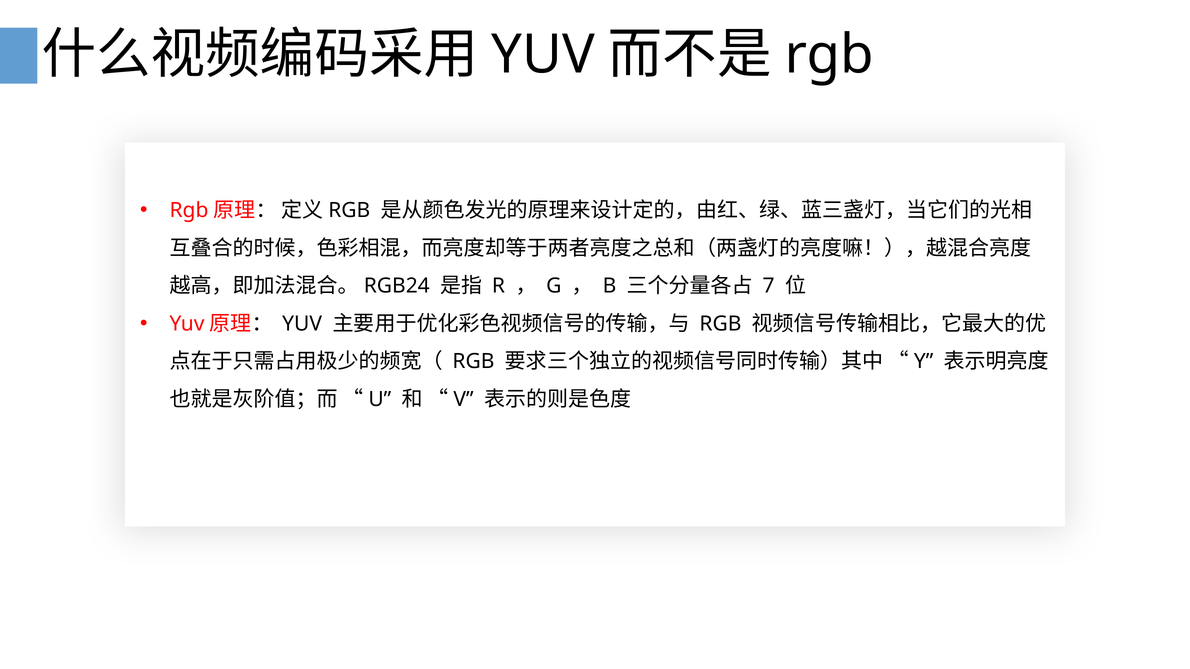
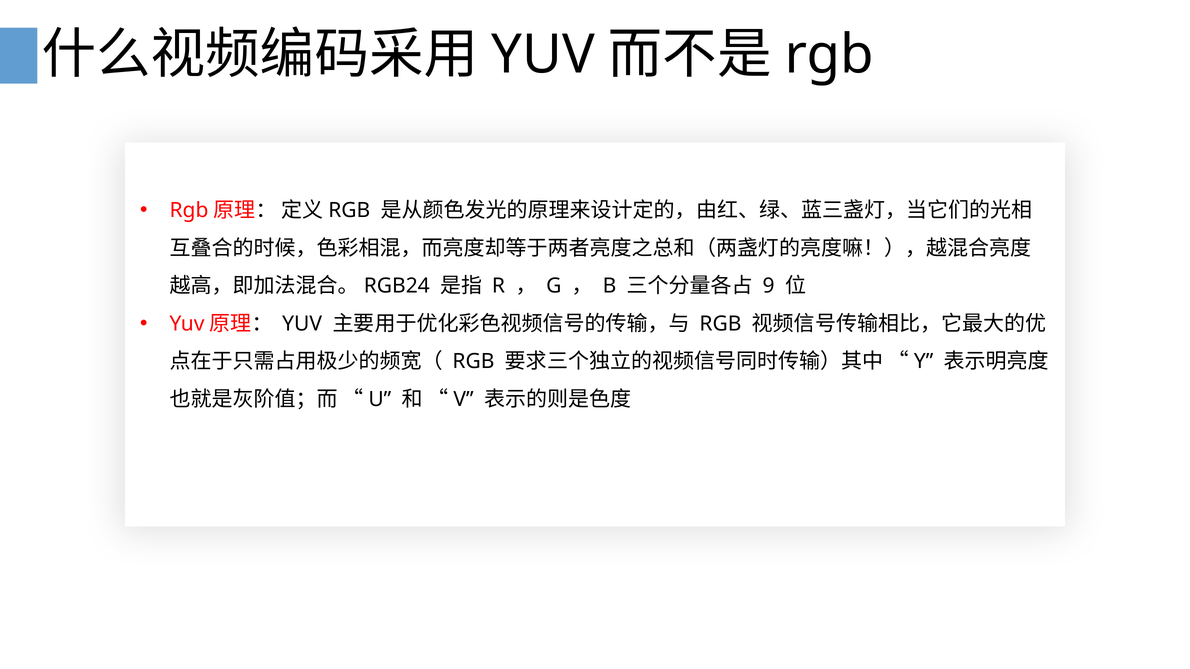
7: 7 -> 9
